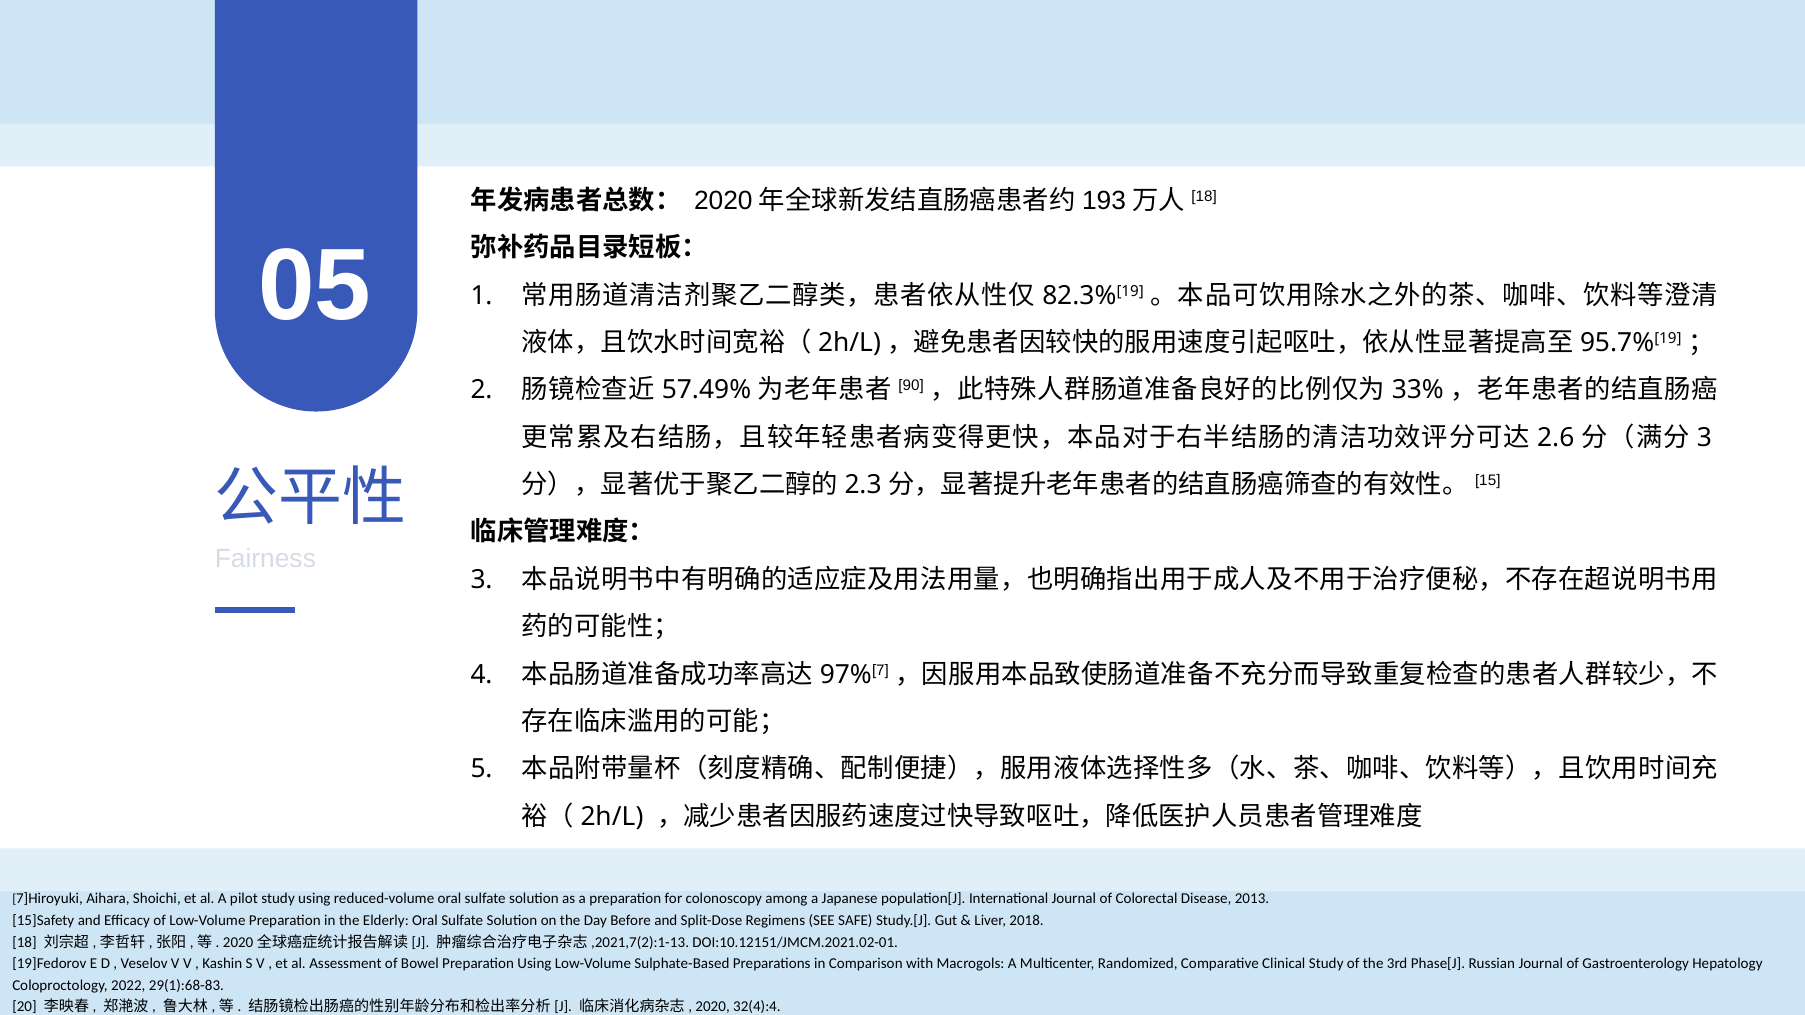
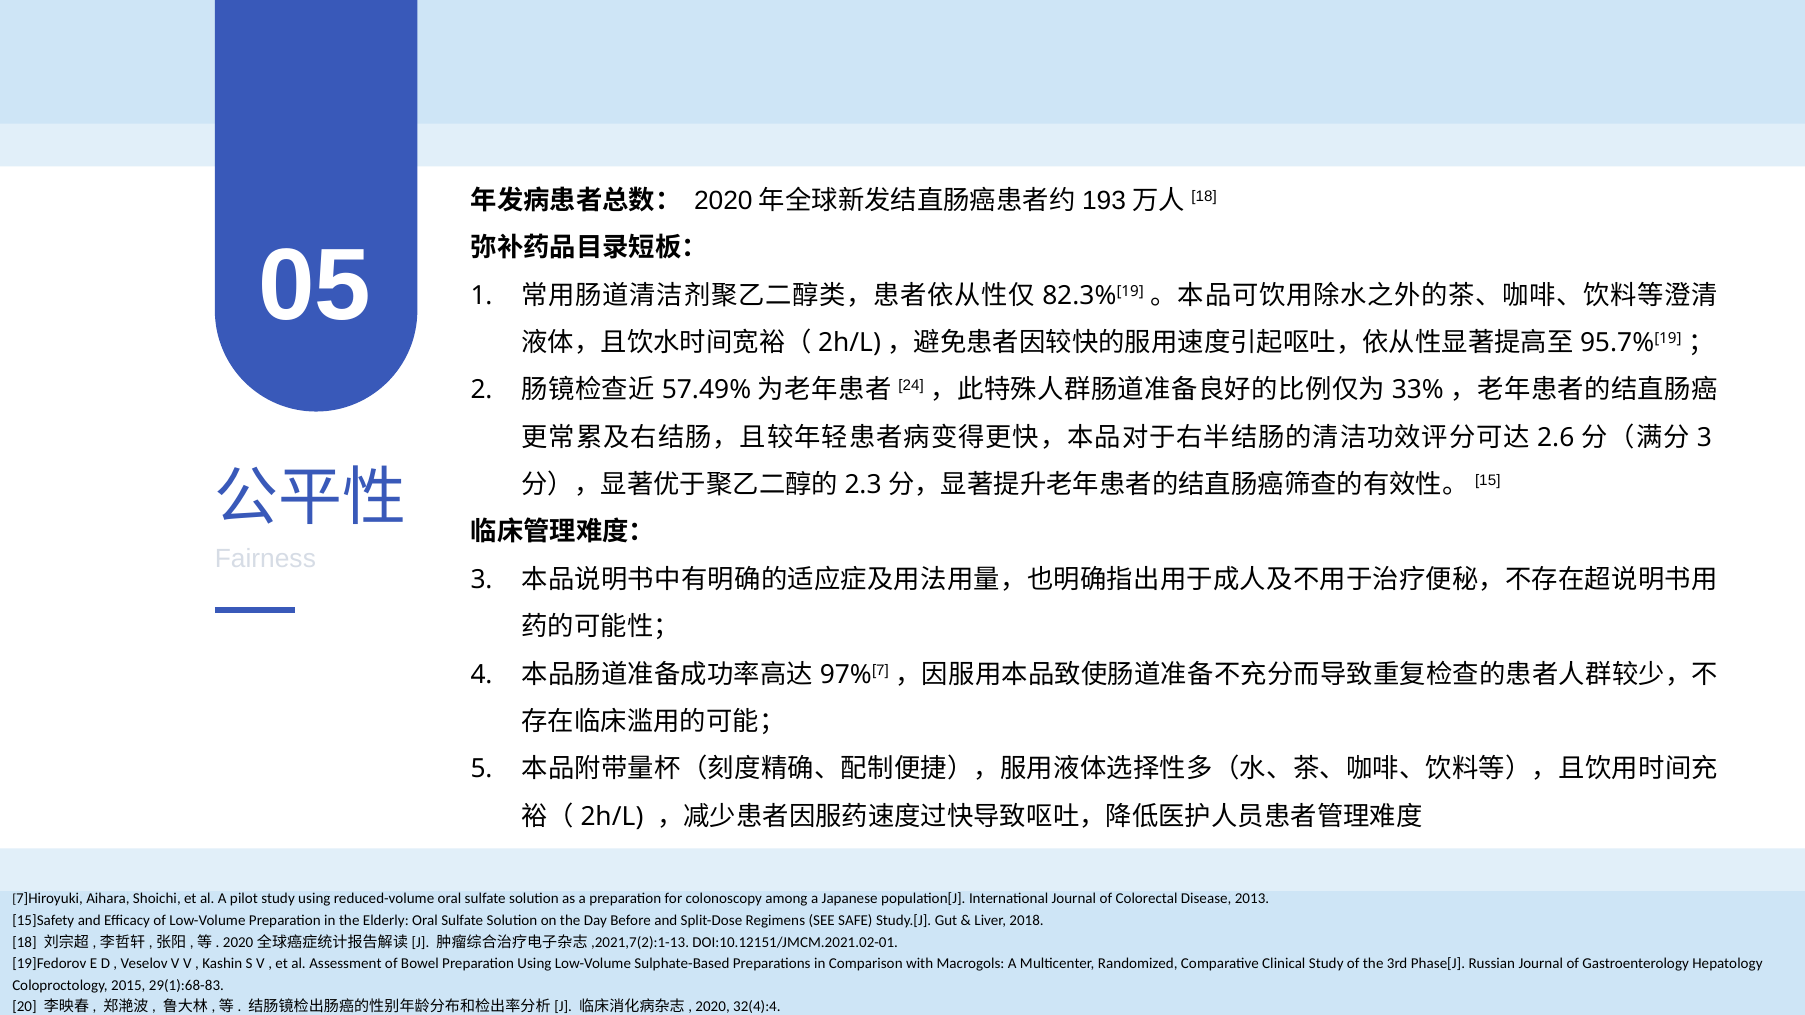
90: 90 -> 24
2022: 2022 -> 2015
